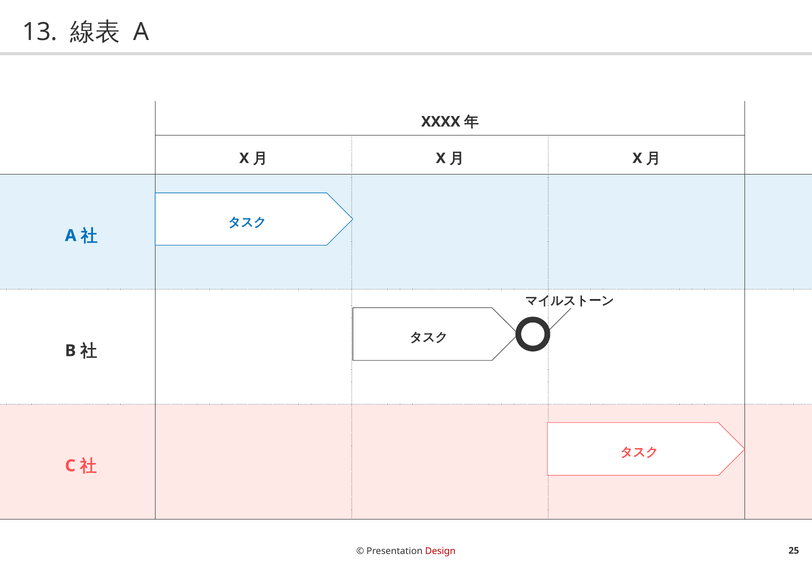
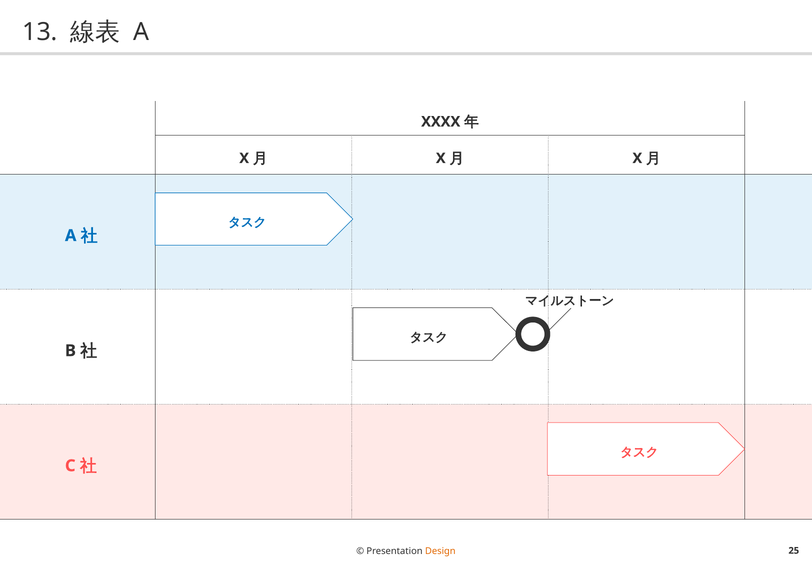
Design colour: red -> orange
